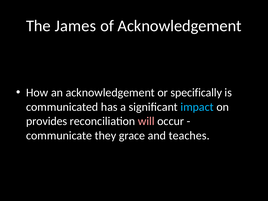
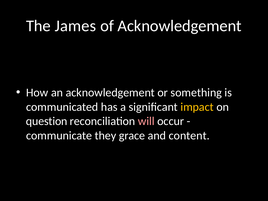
specifically: specifically -> something
impact colour: light blue -> yellow
provides: provides -> question
teaches: teaches -> content
